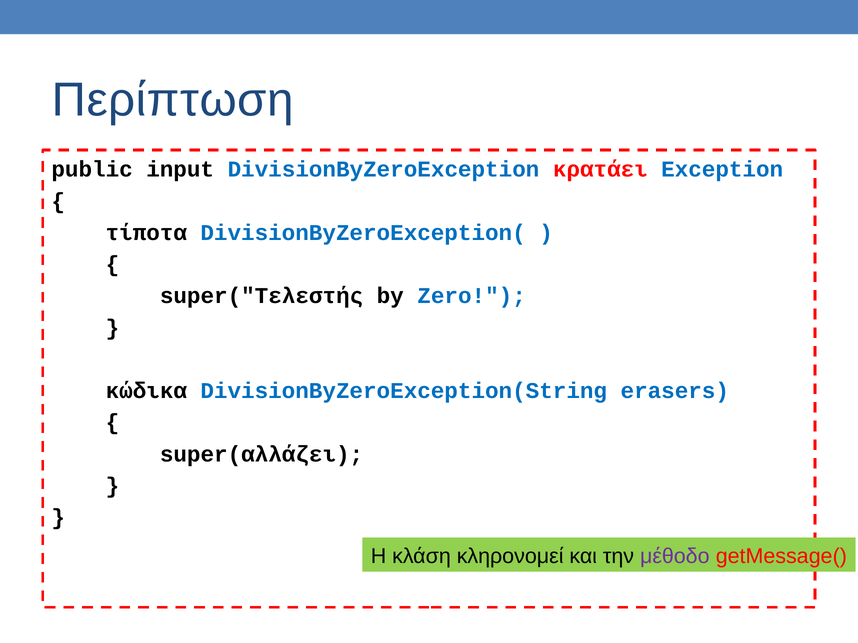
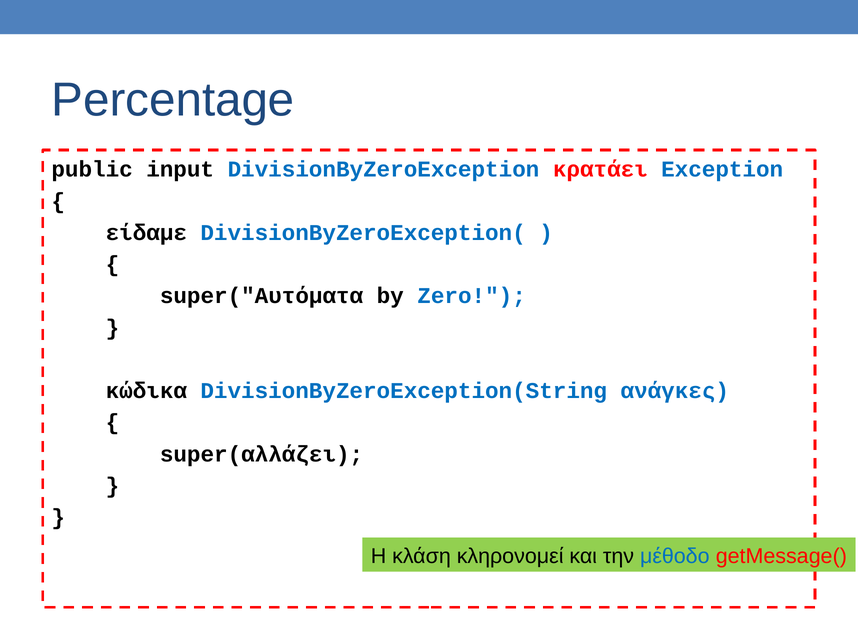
Περίπτωση: Περίπτωση -> Percentage
τίποτα: τίποτα -> είδαμε
super("Τελεστής: super("Τελεστής -> super("Αυτόματα
erasers: erasers -> ανάγκες
μέθοδο colour: purple -> blue
